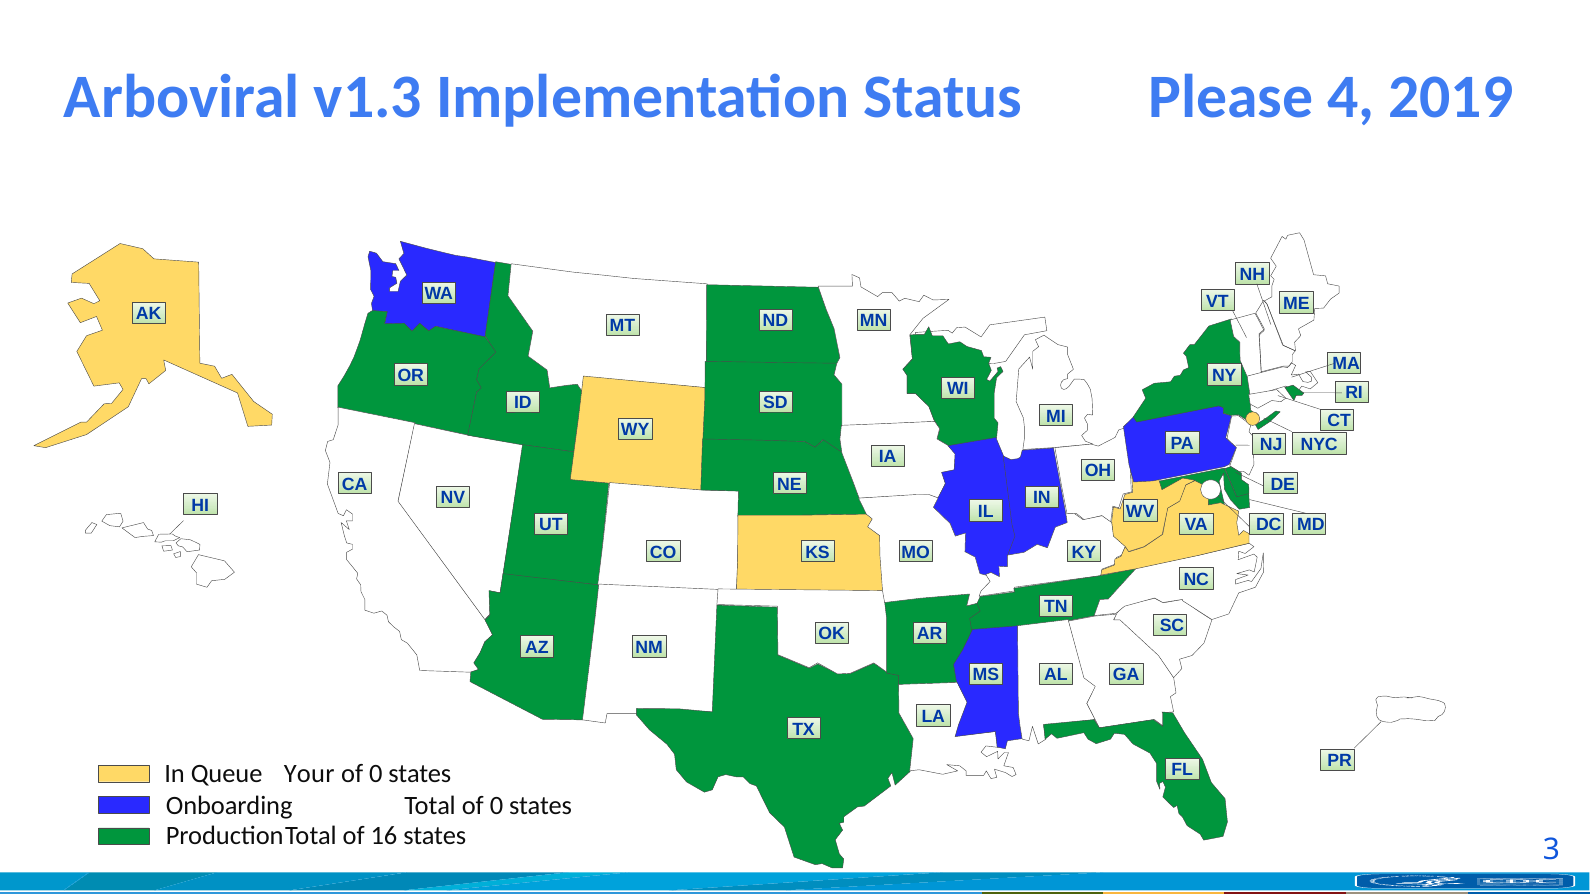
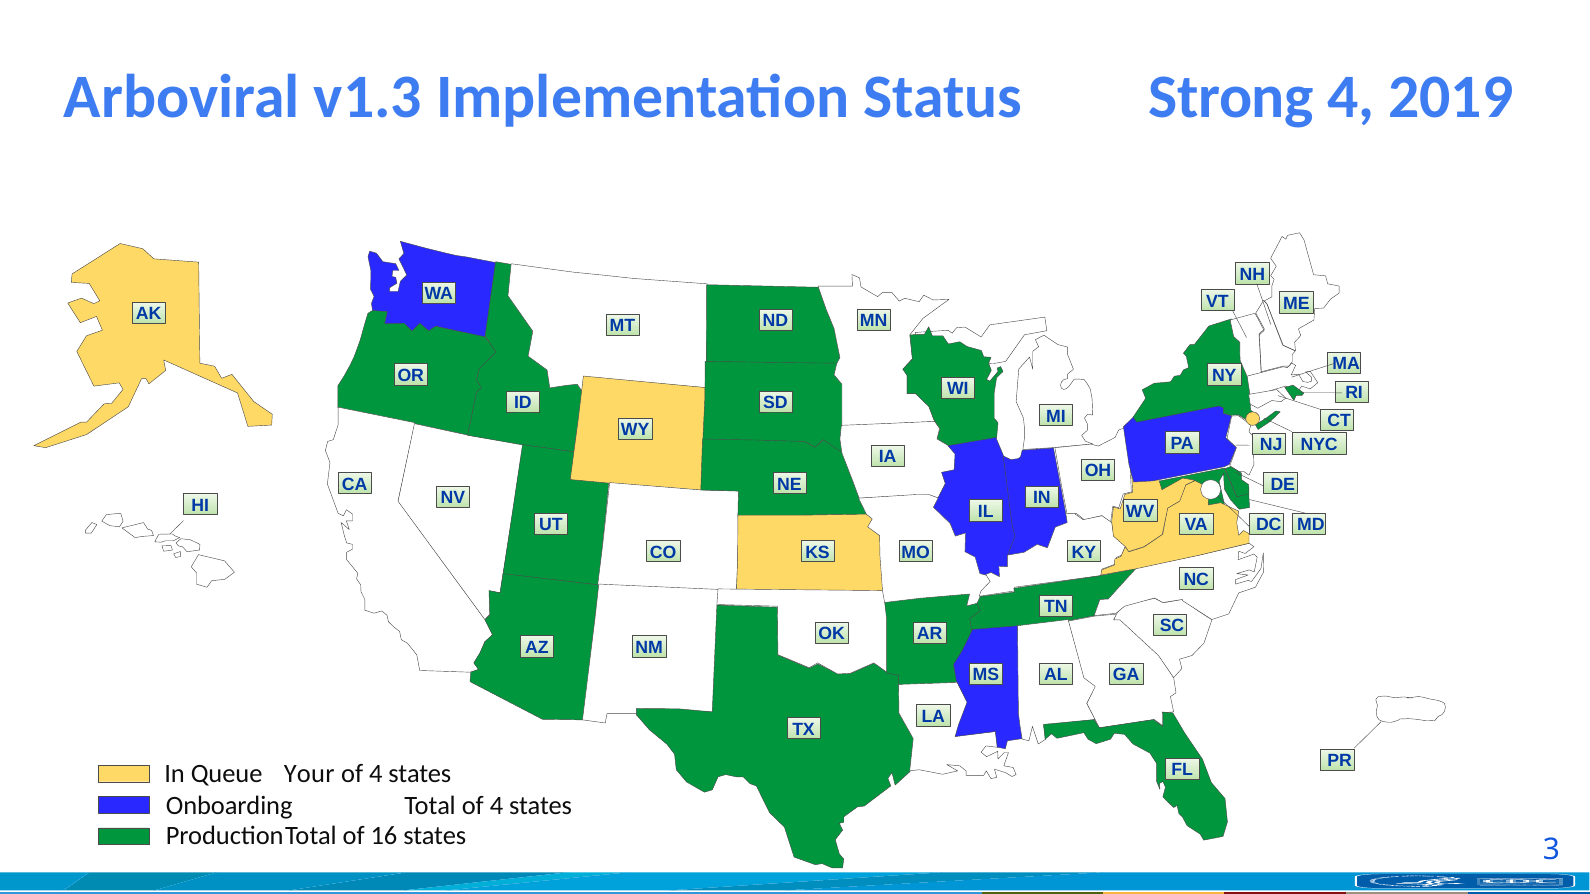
Please: Please -> Strong
0 at (376, 774): 0 -> 4
Total of 0: 0 -> 4
